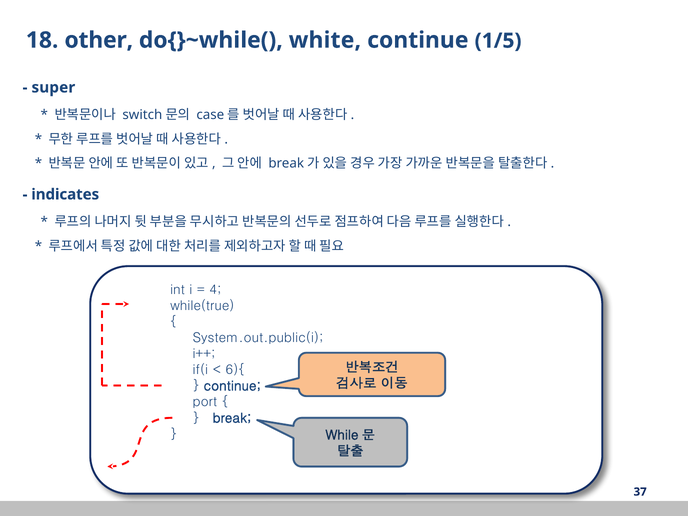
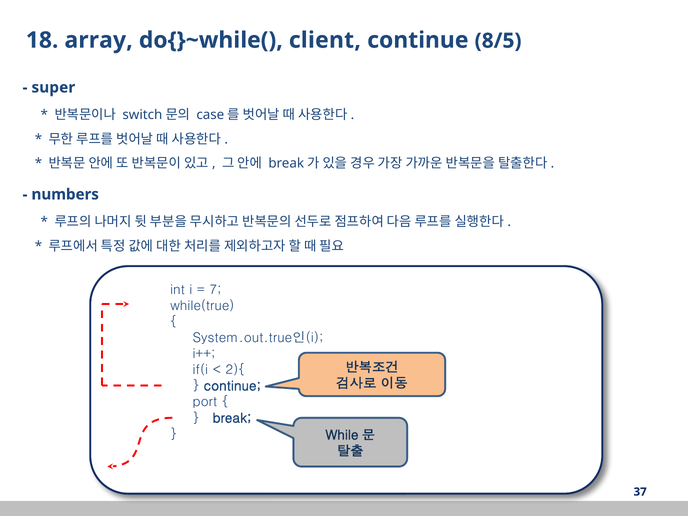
other: other -> array
white: white -> client
1/5: 1/5 -> 8/5
indicates: indicates -> numbers
4: 4 -> 7
System.out.public(i: System.out.public(i -> System.out.true인(i
6){: 6){ -> 2){
